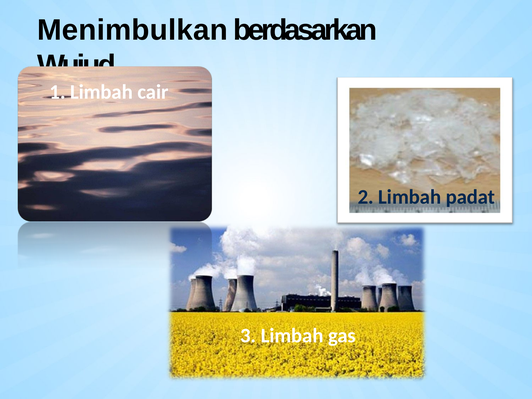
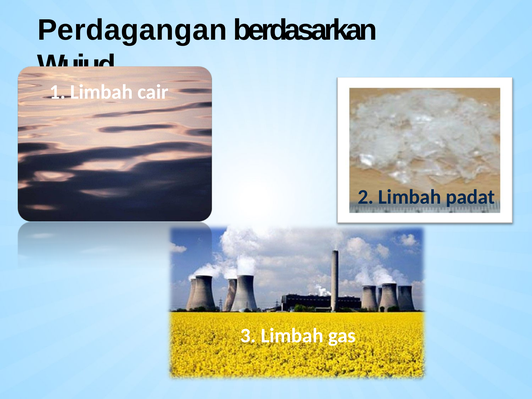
Menimbulkan: Menimbulkan -> Perdagangan
